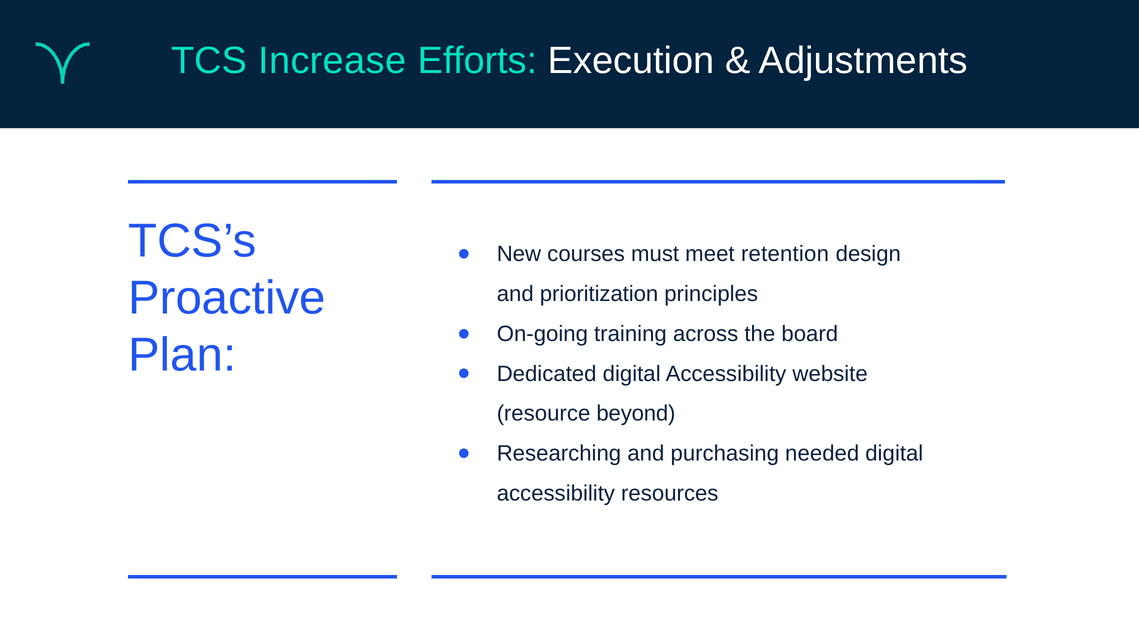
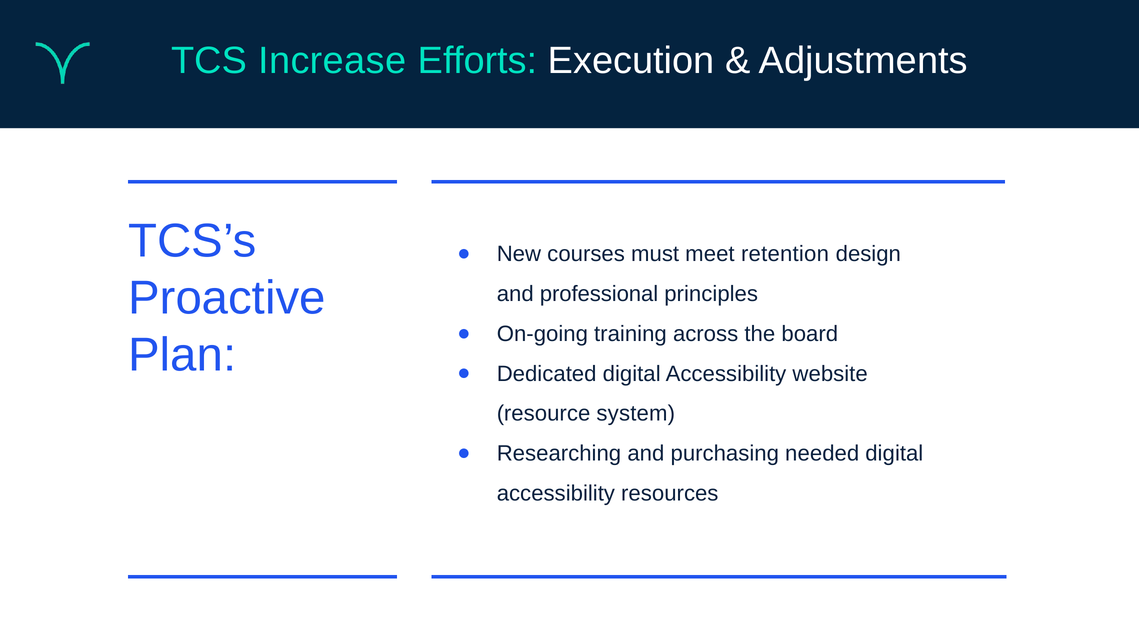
prioritization: prioritization -> professional
beyond: beyond -> system
